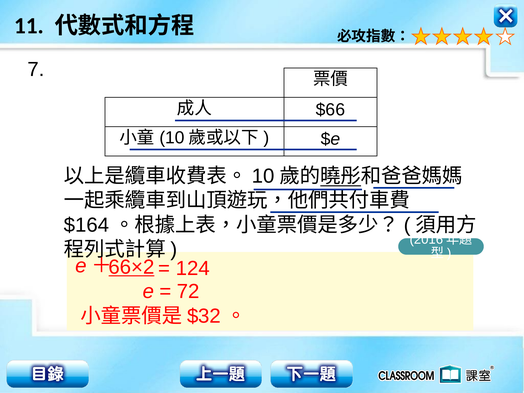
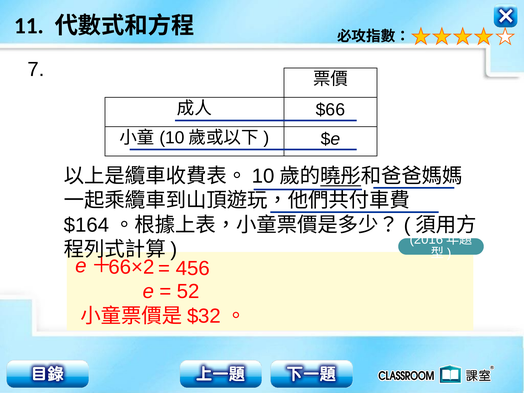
124: 124 -> 456
66×2 underline: present -> none
72: 72 -> 52
